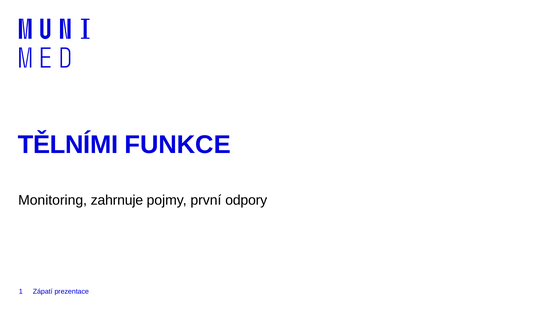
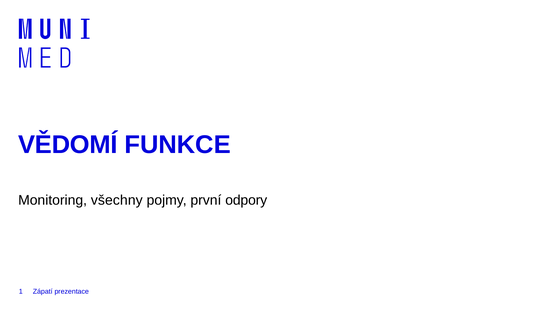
TĚLNÍMI: TĚLNÍMI -> VĚDOMÍ
zahrnuje: zahrnuje -> všechny
